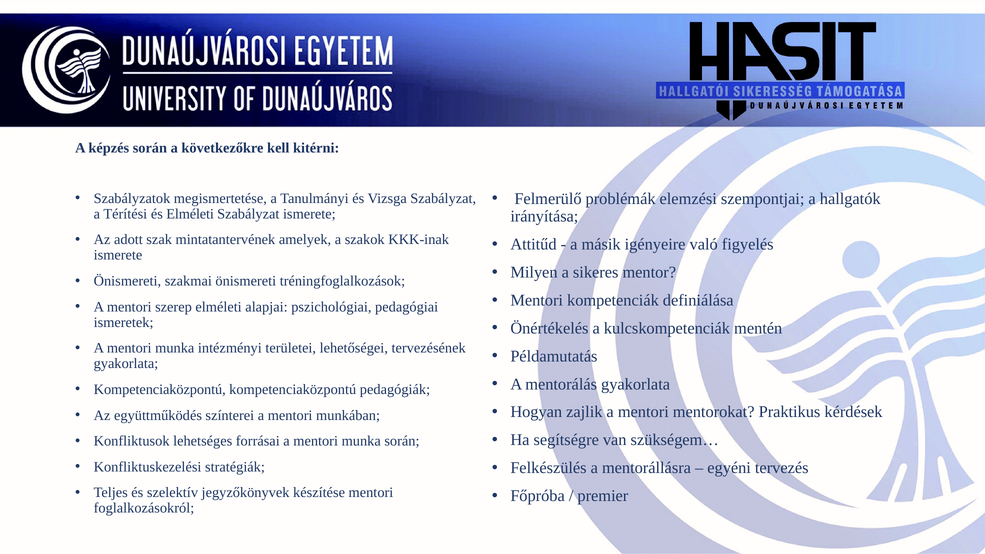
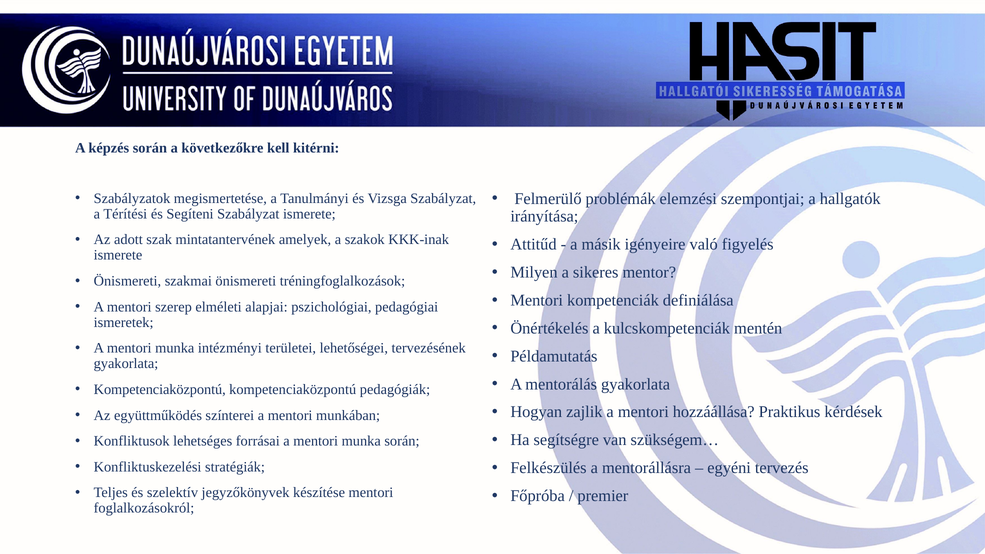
és Elméleti: Elméleti -> Segíteni
mentorokat: mentorokat -> hozzáállása
